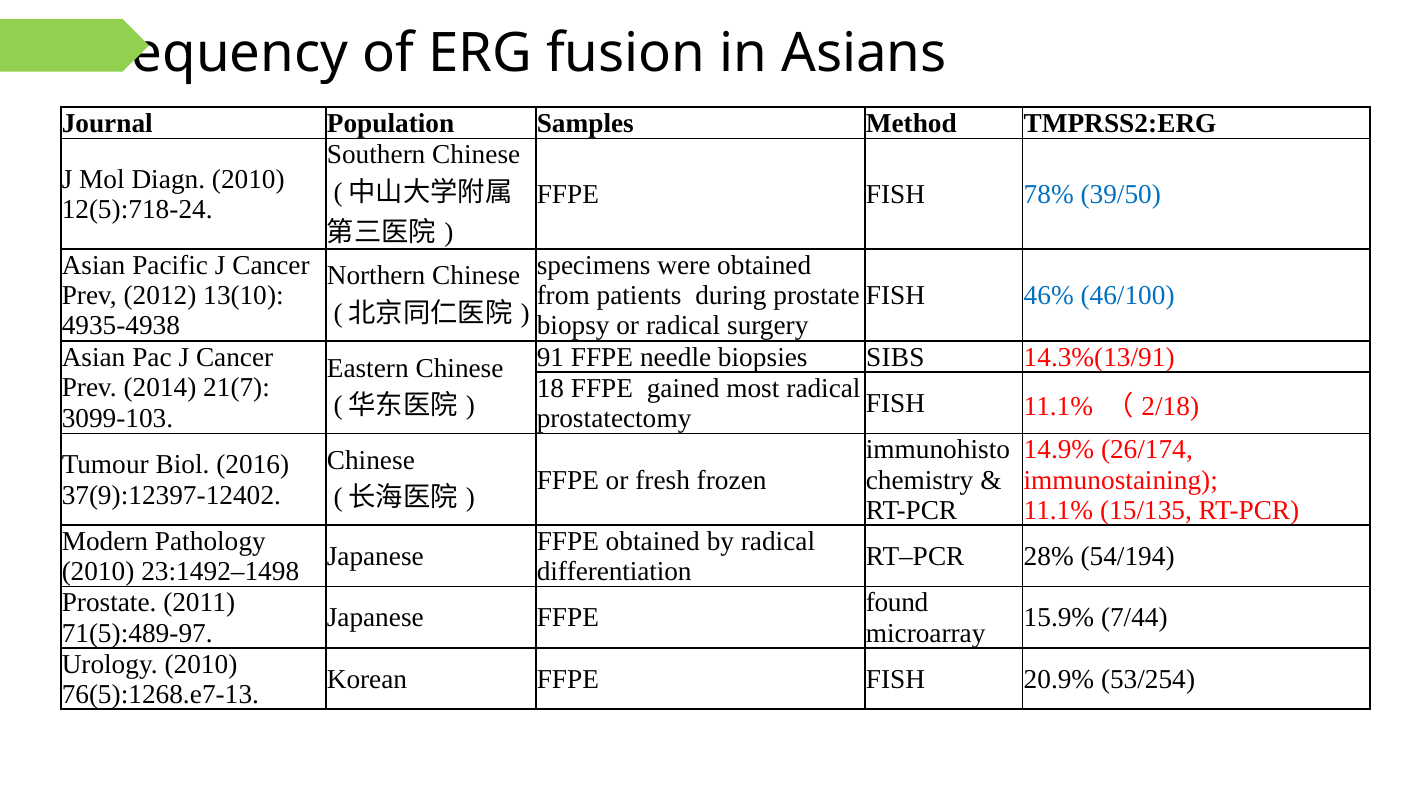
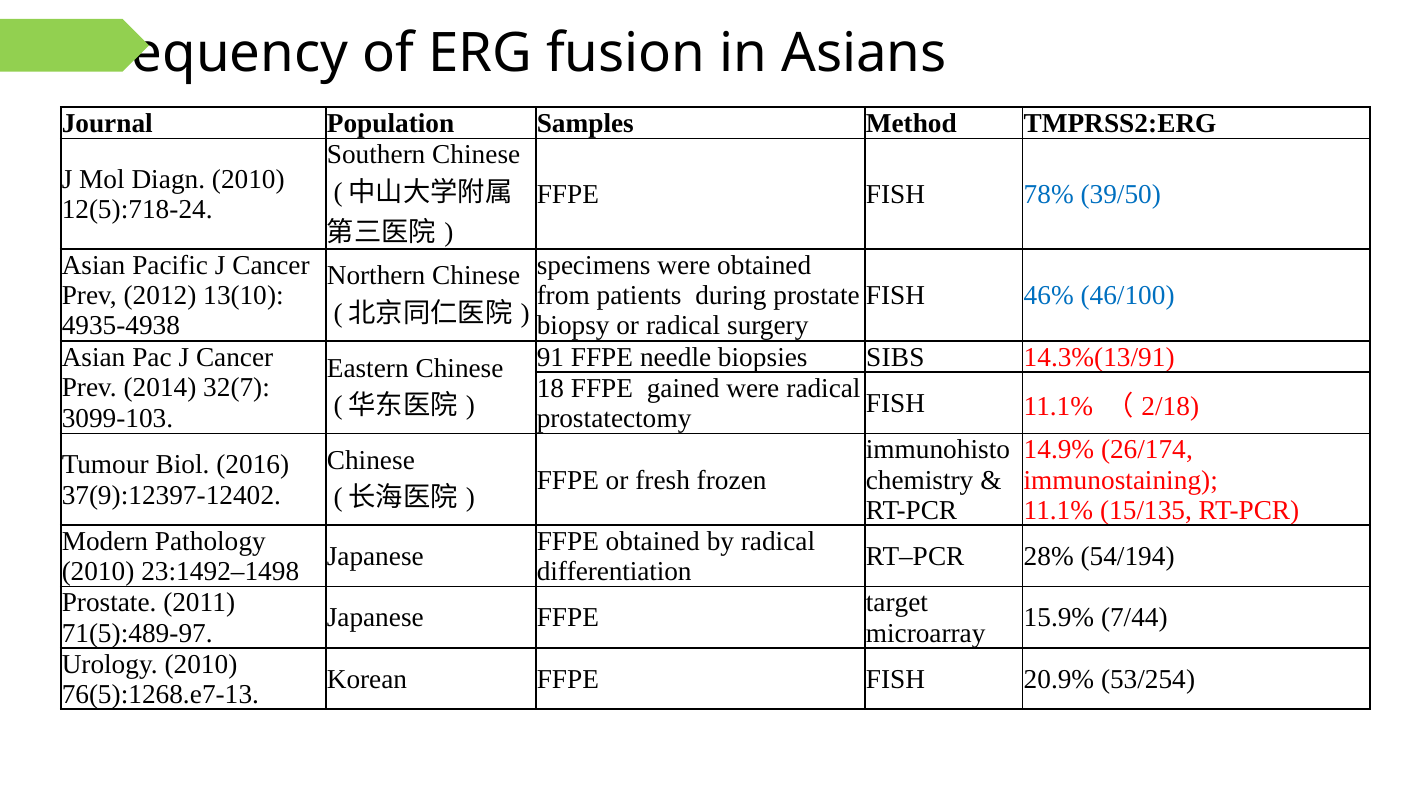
21(7: 21(7 -> 32(7
gained most: most -> were
found: found -> target
